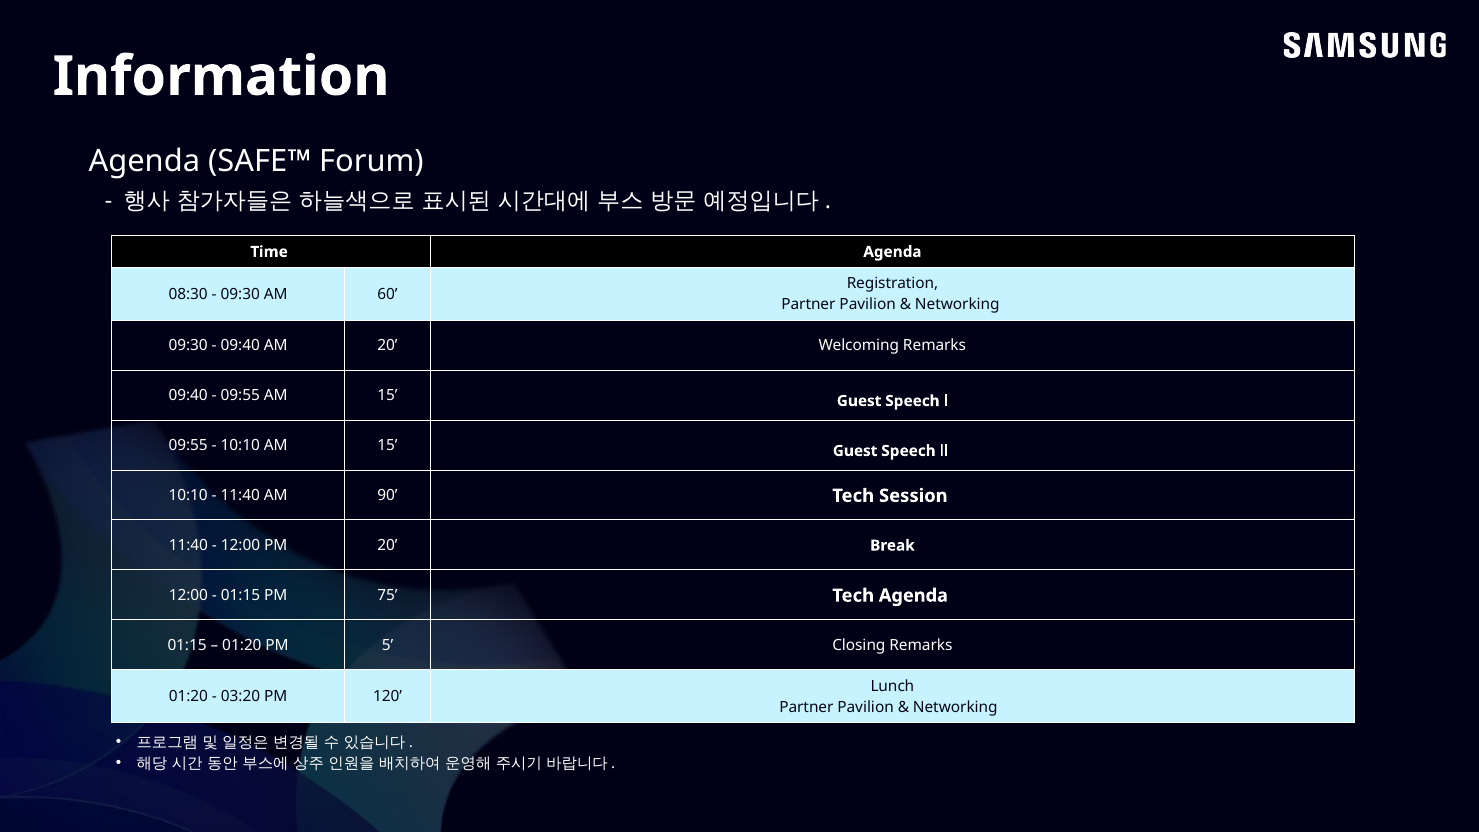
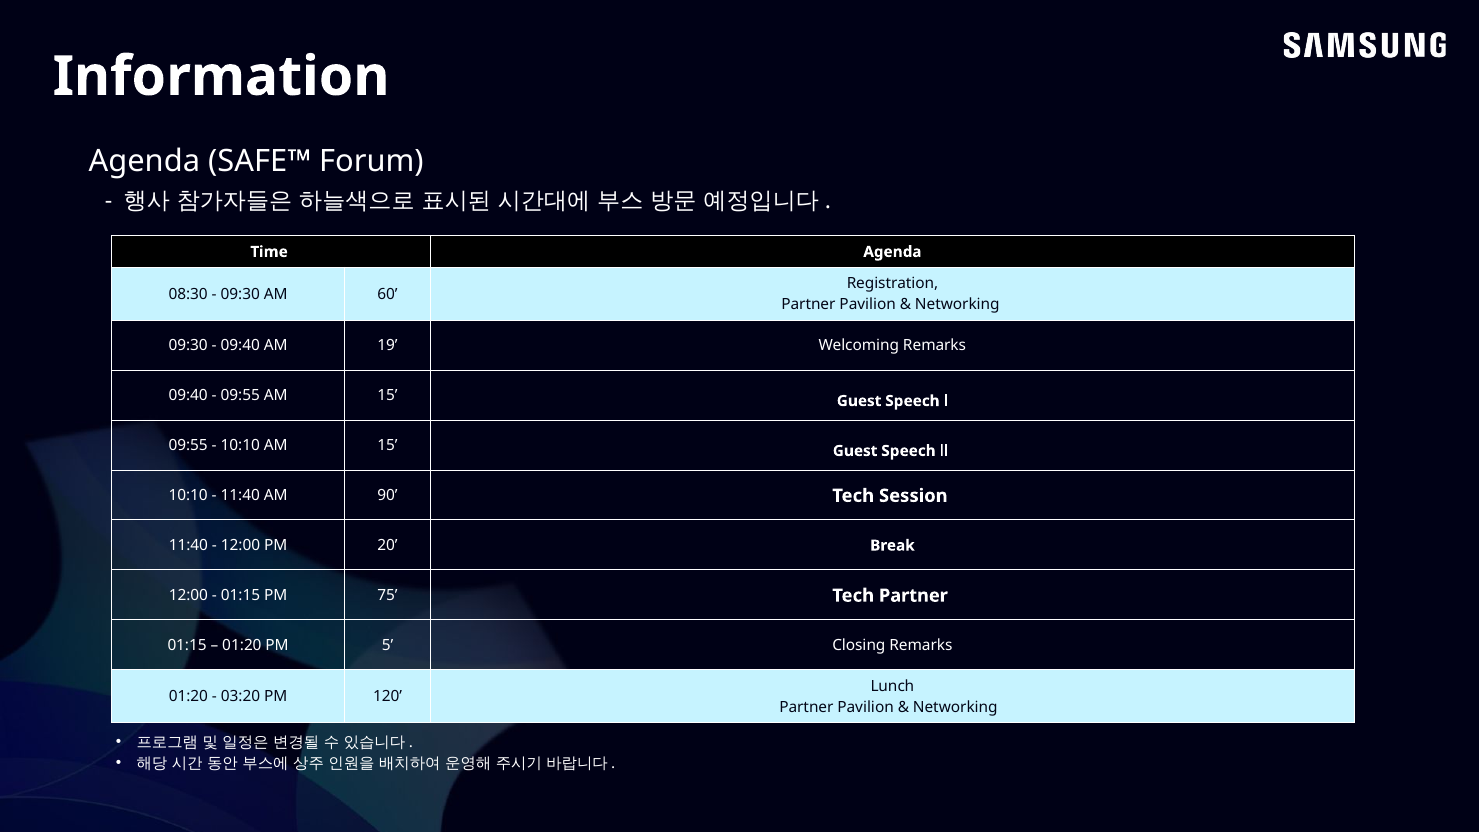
AM 20: 20 -> 19
Tech Agenda: Agenda -> Partner
